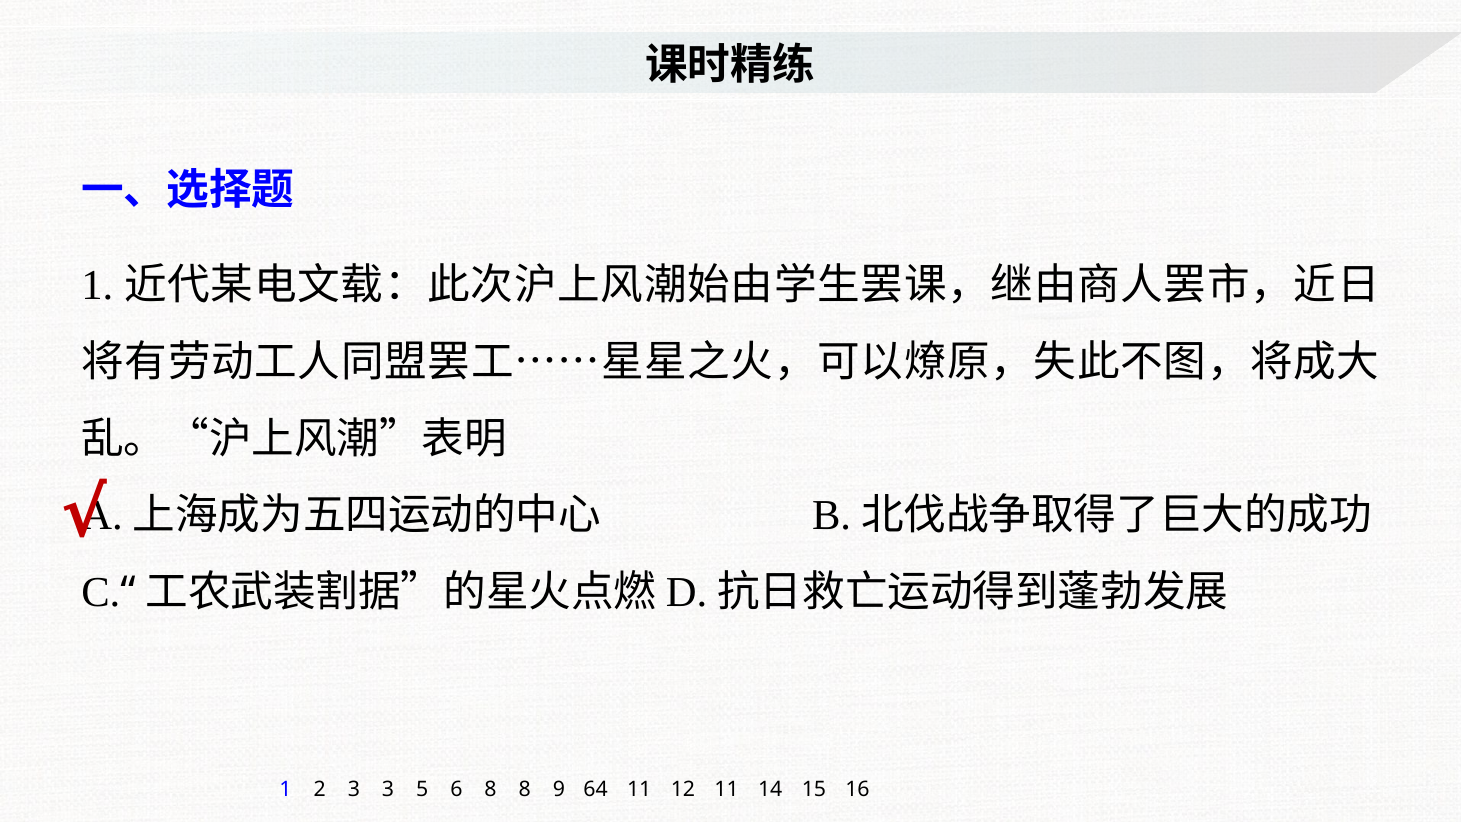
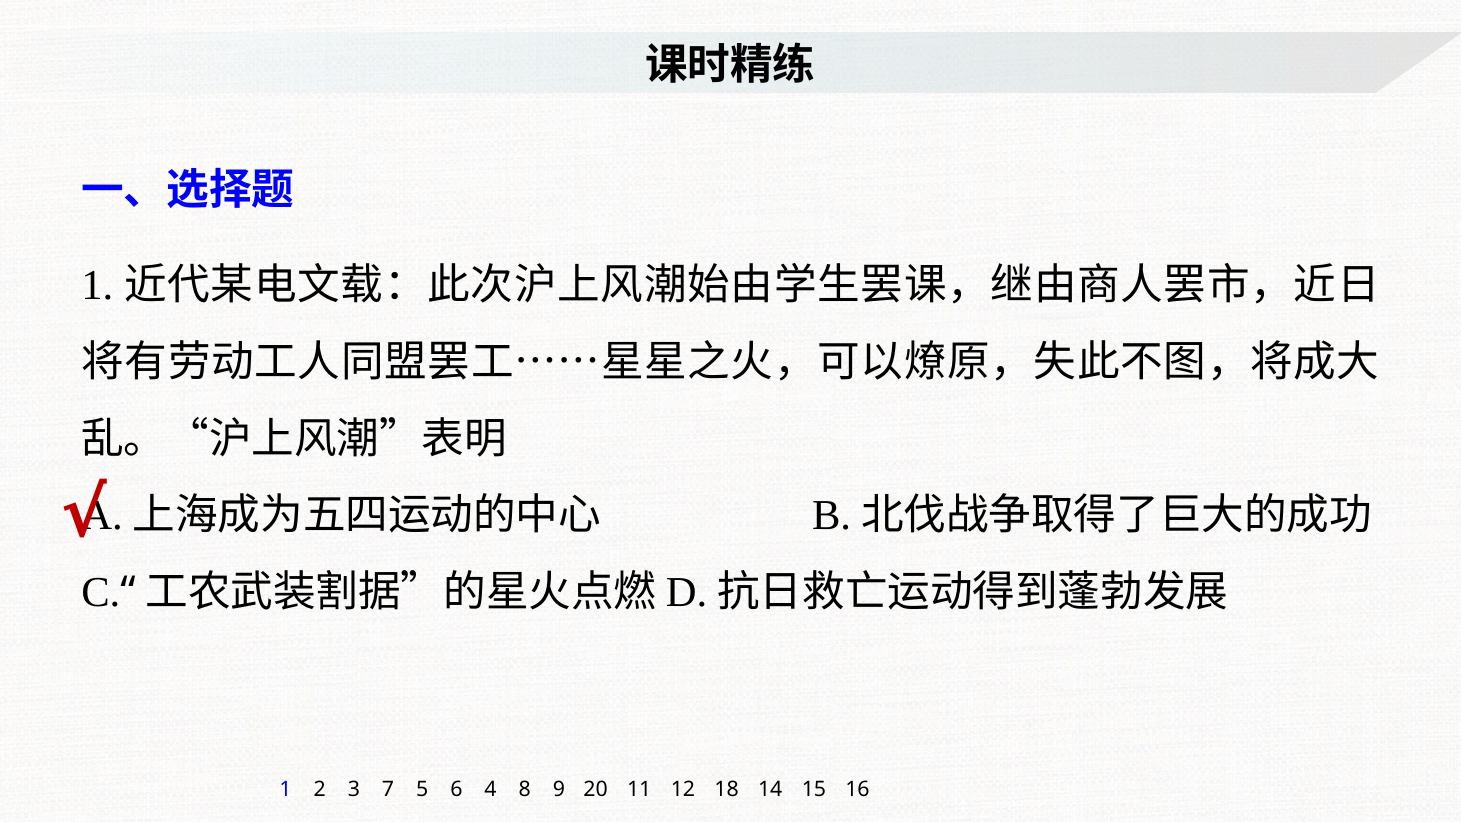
3 3: 3 -> 7
6 8: 8 -> 4
64: 64 -> 20
12 11: 11 -> 18
